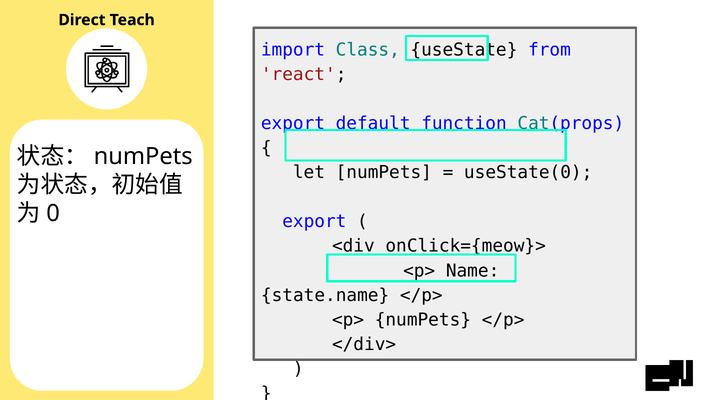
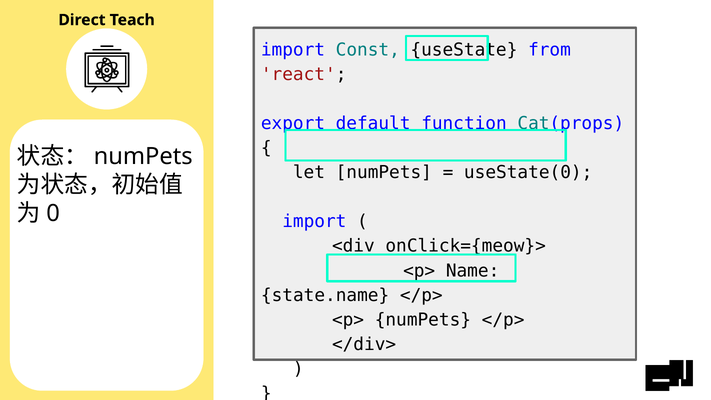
Class: Class -> Const
export at (314, 222): export -> import
